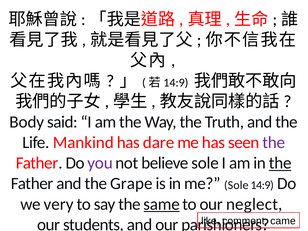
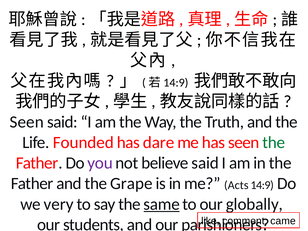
Body at (27, 122): Body -> Seen
Mankind: Mankind -> Founded
the at (274, 143) colour: purple -> green
believe sole: sole -> said
the at (280, 163) underline: present -> none
me Sole: Sole -> Acts
neglect: neglect -> globally
